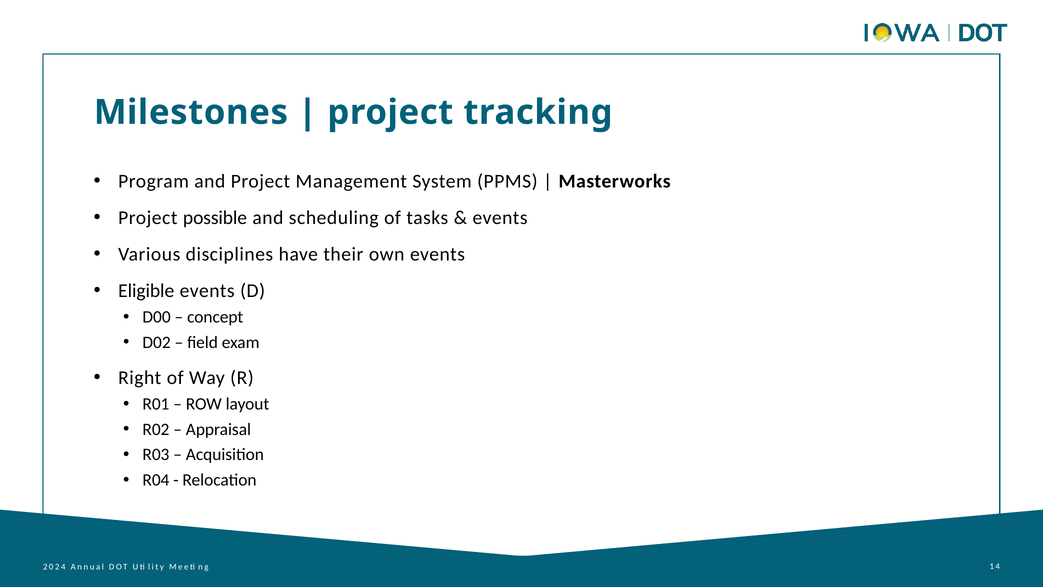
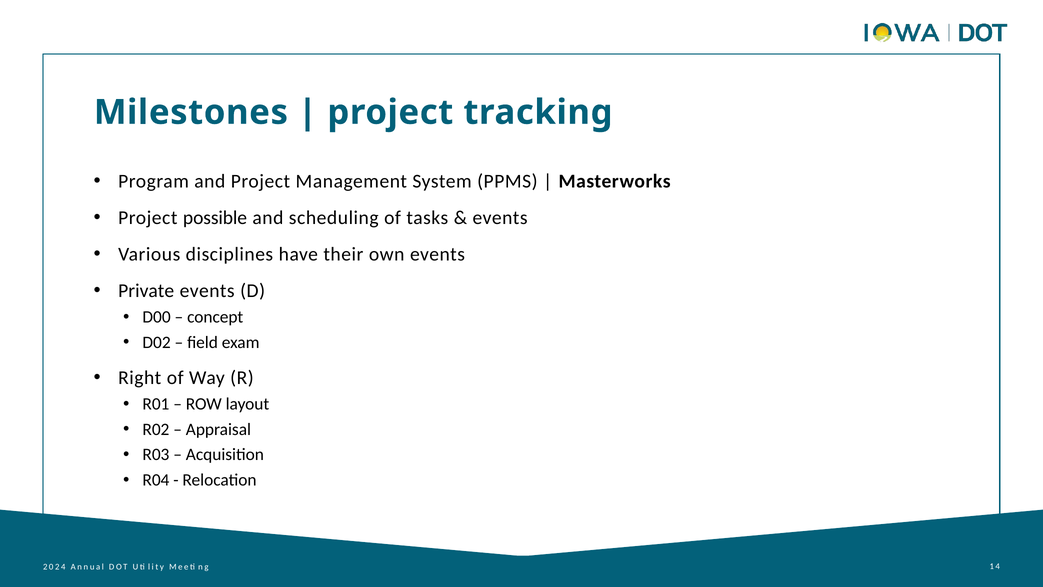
Eligible: Eligible -> Private
